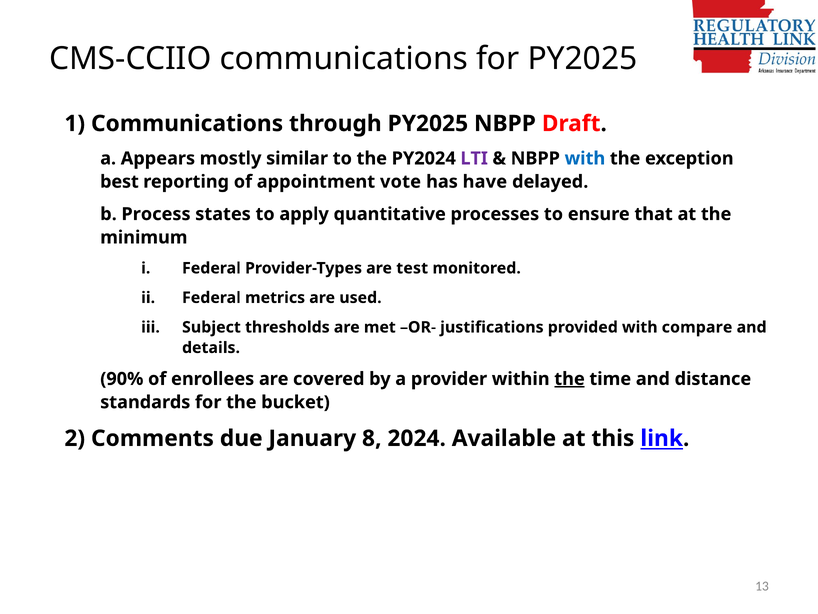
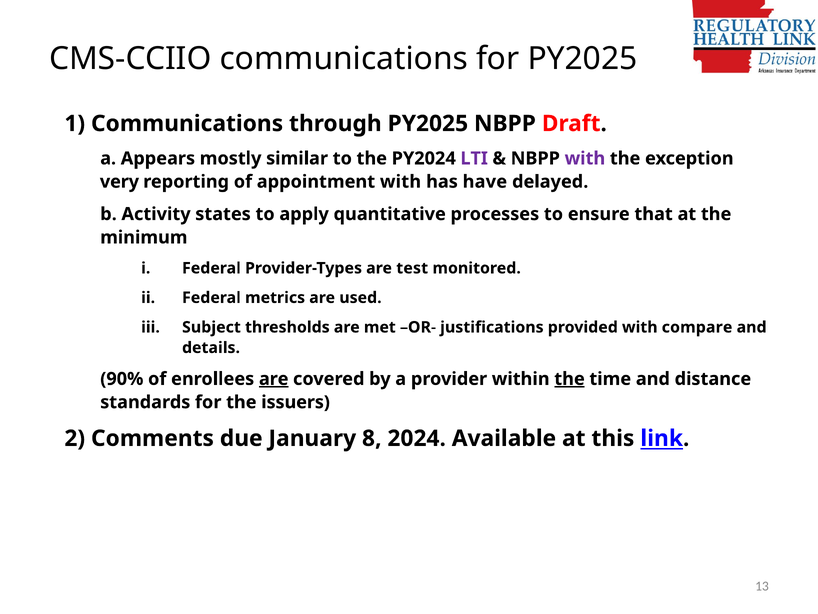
with at (585, 158) colour: blue -> purple
best: best -> very
appointment vote: vote -> with
Process: Process -> Activity
are at (274, 379) underline: none -> present
bucket: bucket -> issuers
